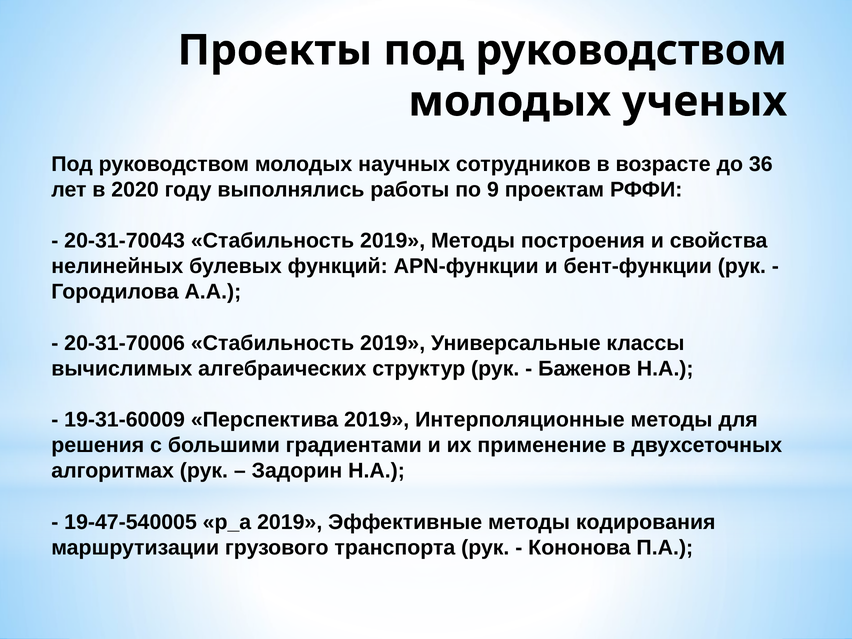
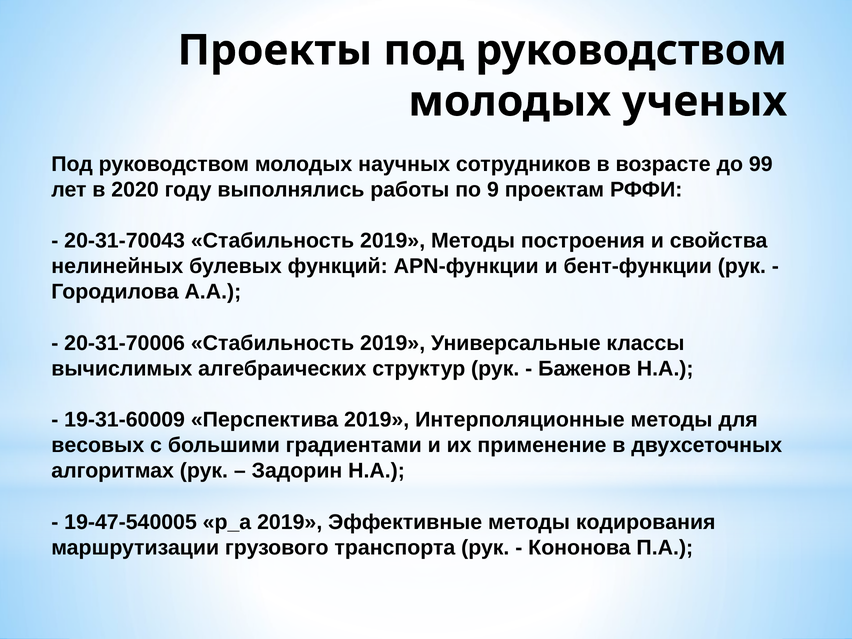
36: 36 -> 99
решения: решения -> весовых
